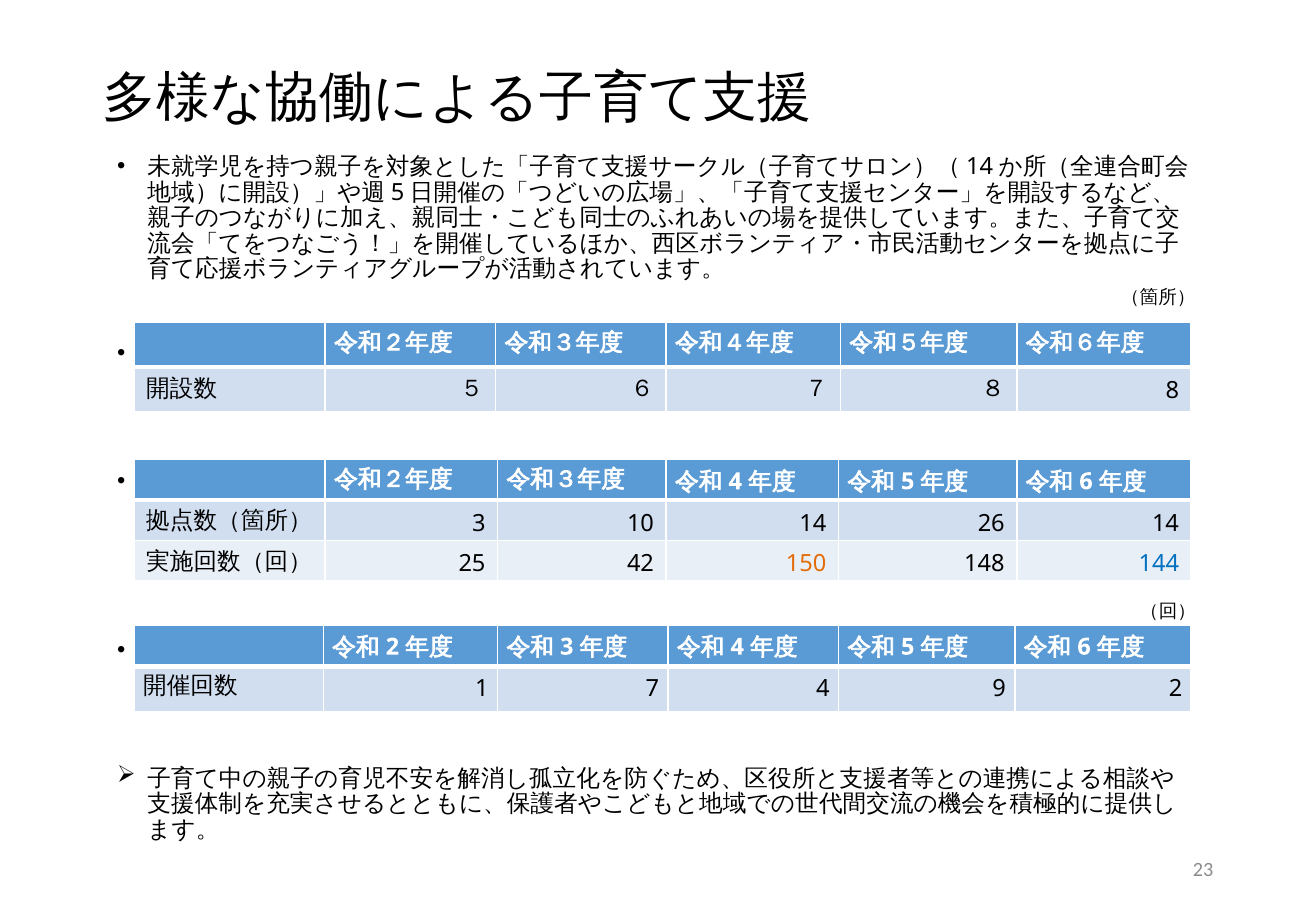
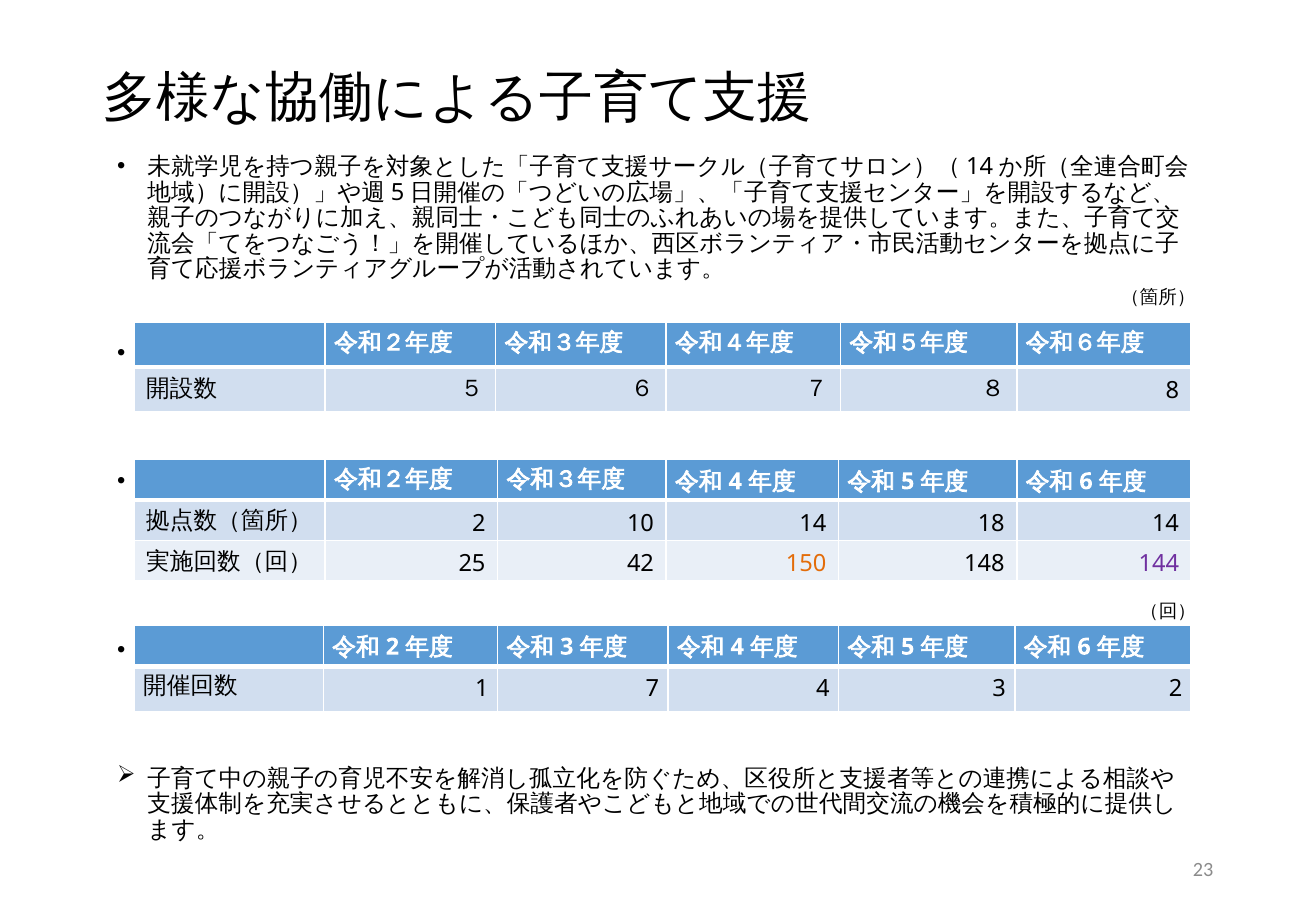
3 at (479, 524): 3 -> 2
26: 26 -> 18
144 colour: blue -> purple
4 9: 9 -> 3
